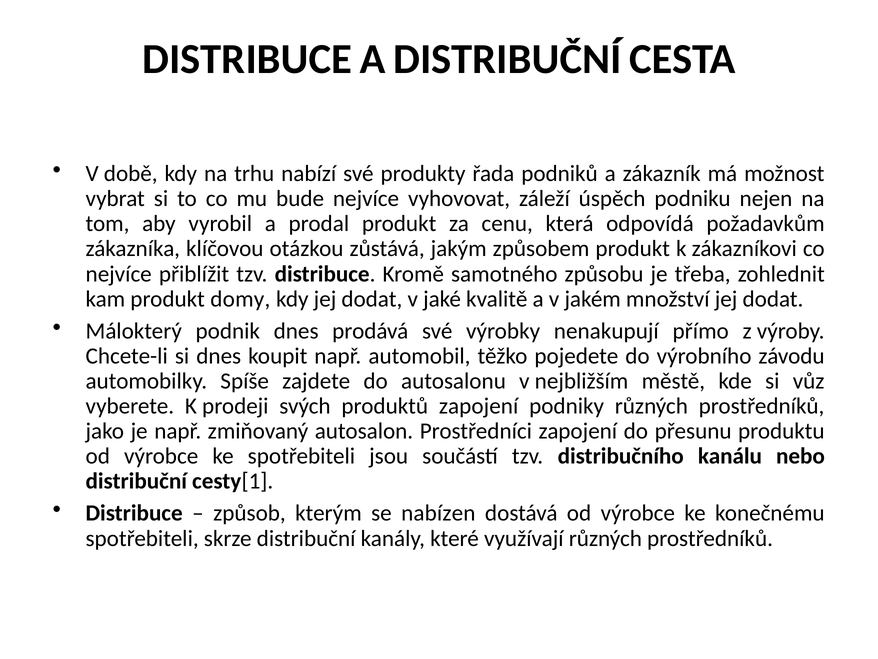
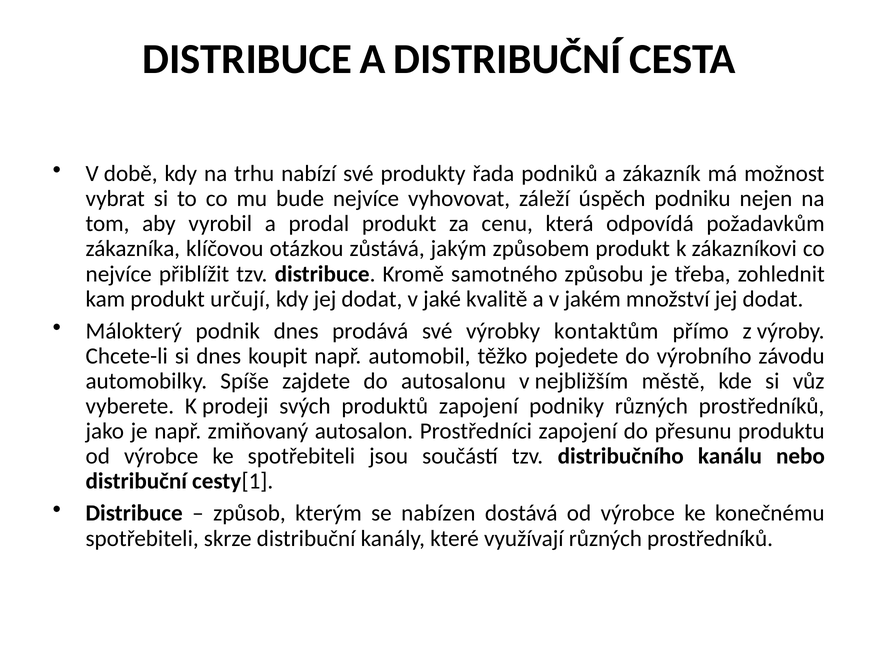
domy: domy -> určují
nenakupují: nenakupují -> kontaktům
